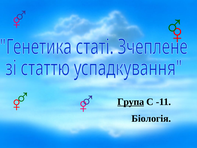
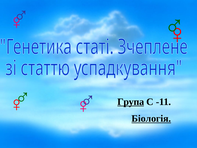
Біологія underline: none -> present
